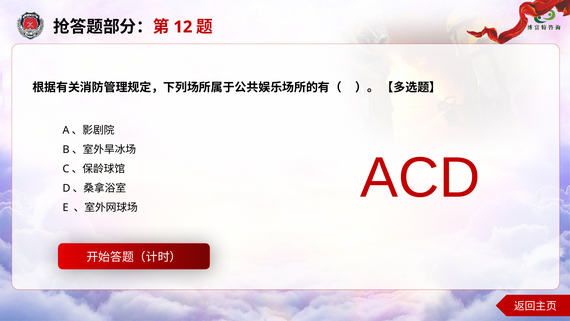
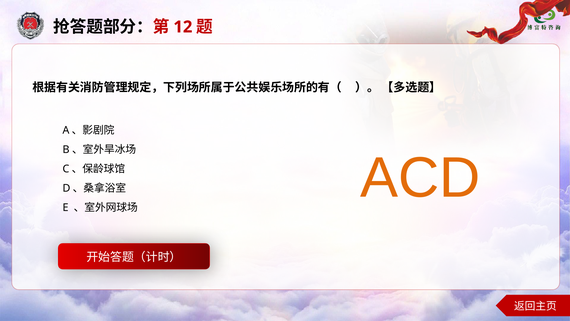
ACD colour: red -> orange
